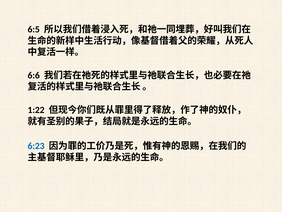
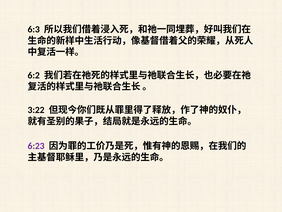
6:5: 6:5 -> 6:3
6:6: 6:6 -> 6:2
1:22: 1:22 -> 3:22
6:23 colour: blue -> purple
